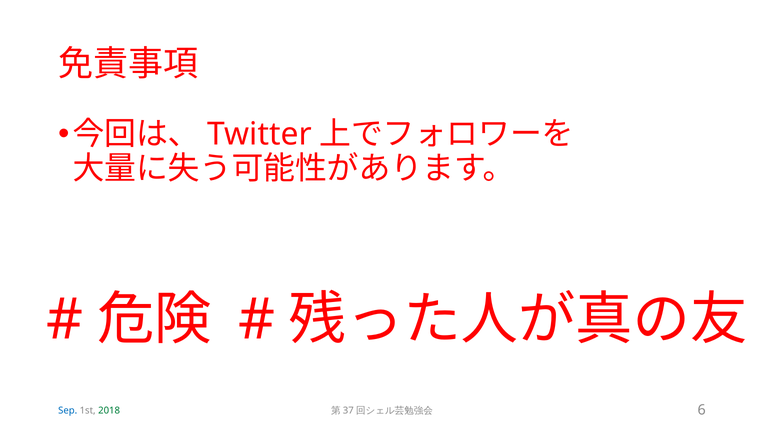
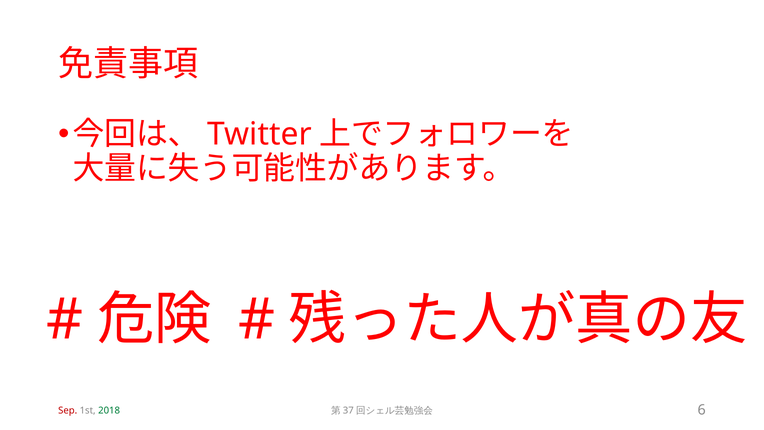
Sep colour: blue -> red
